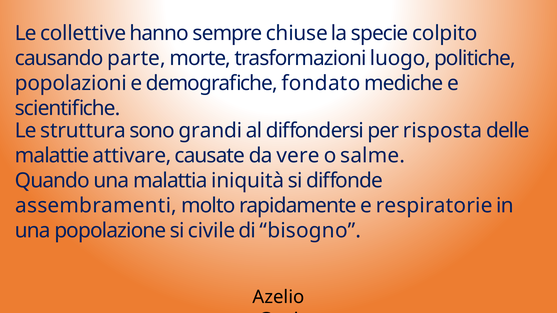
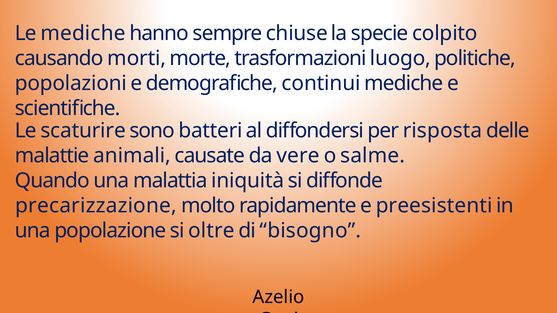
Le collettive: collettive -> mediche
parte: parte -> morti
fondato: fondato -> continui
struttura: struttura -> scaturire
grandi: grandi -> batteri
attivare: attivare -> animali
assembramenti: assembramenti -> precarizzazione
respiratorie: respiratorie -> preesistenti
civile: civile -> oltre
